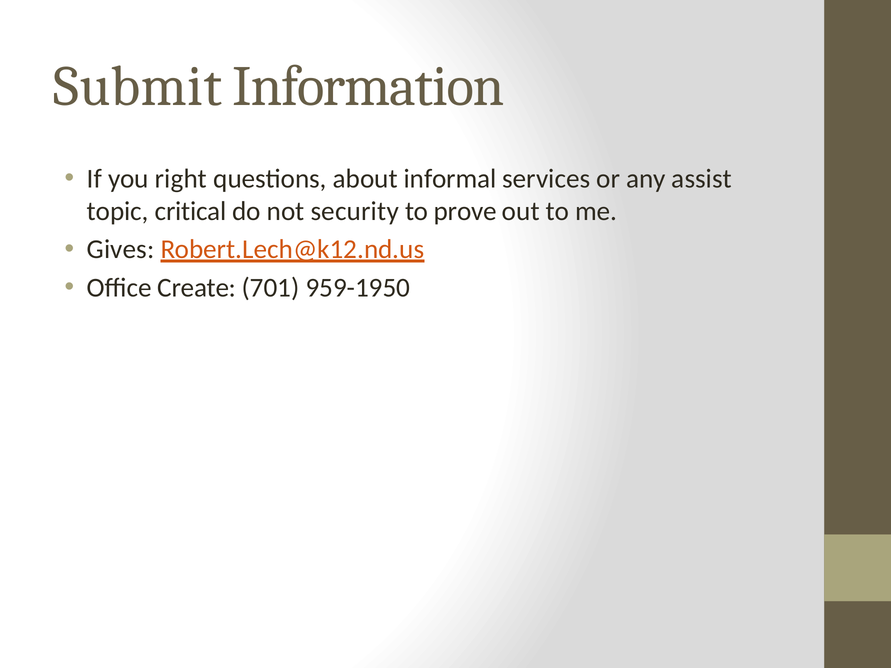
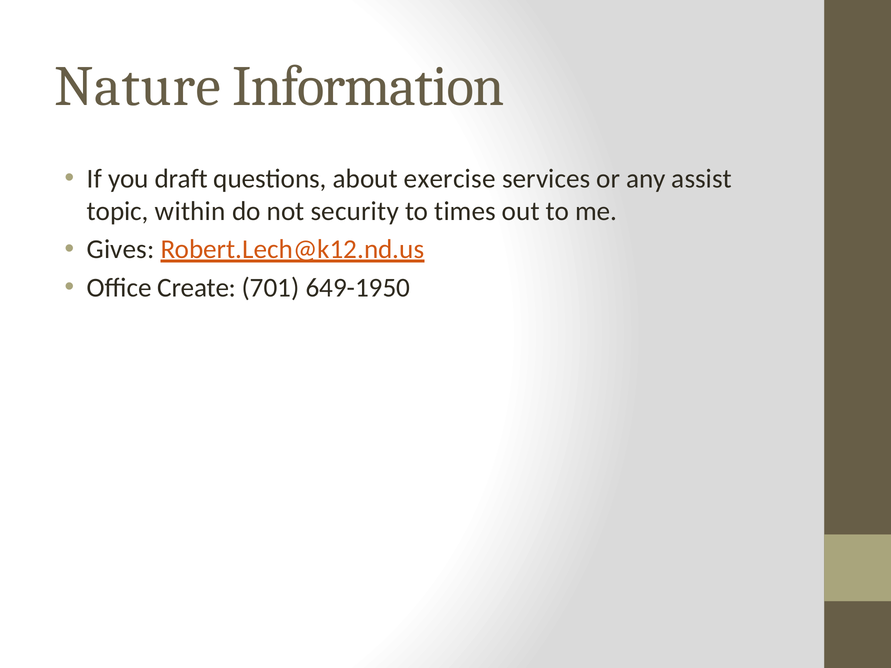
Submit: Submit -> Nature
right: right -> draft
informal: informal -> exercise
critical: critical -> within
prove: prove -> times
959-1950: 959-1950 -> 649-1950
